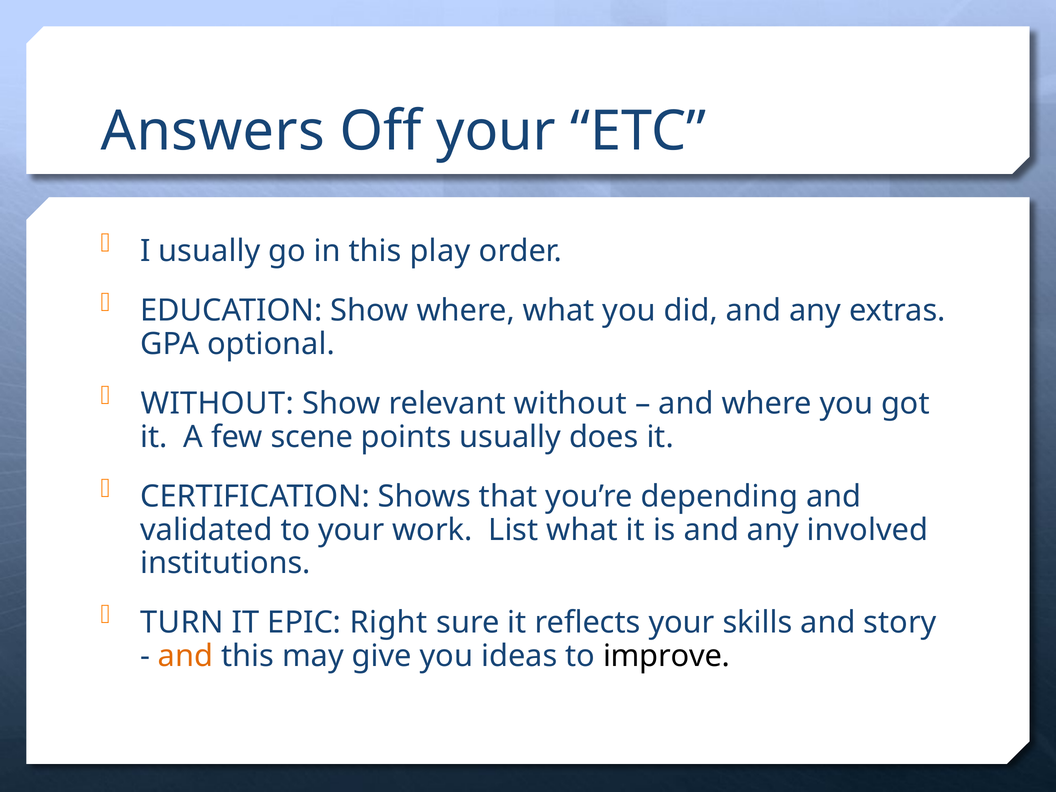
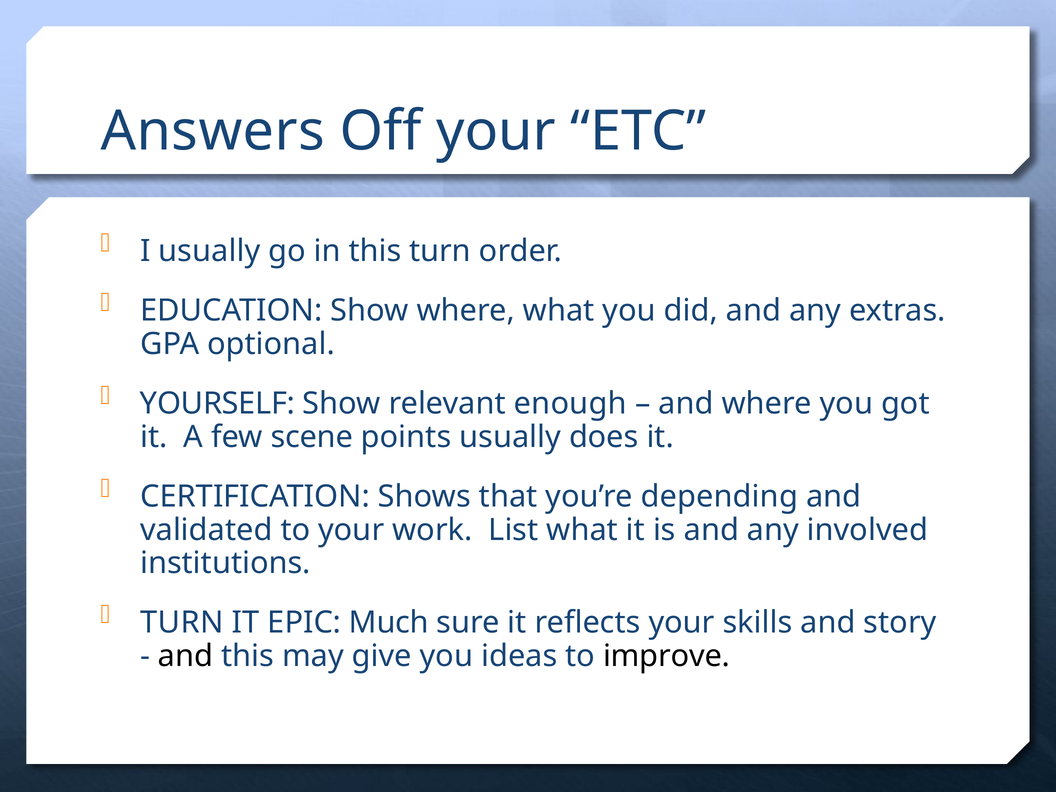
this play: play -> turn
WITHOUT at (217, 404): WITHOUT -> YOURSELF
relevant without: without -> enough
Right: Right -> Much
and at (186, 656) colour: orange -> black
